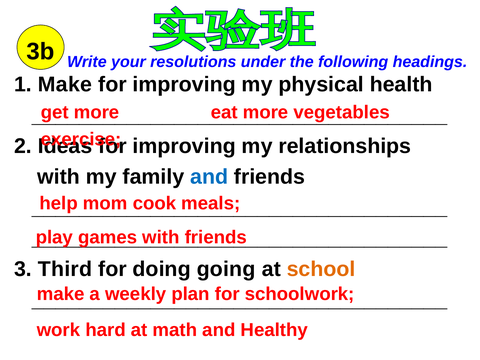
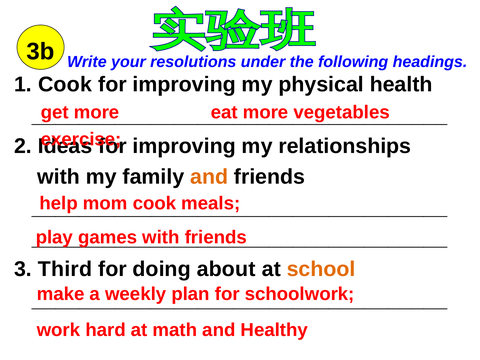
1 Make: Make -> Cook
and at (209, 177) colour: blue -> orange
going: going -> about
